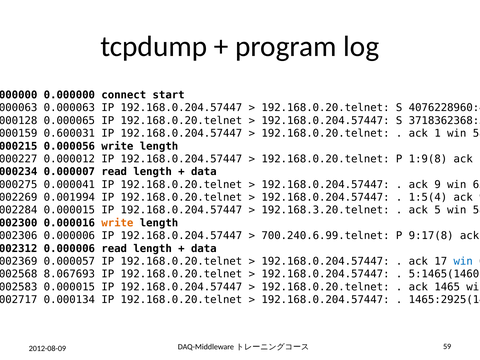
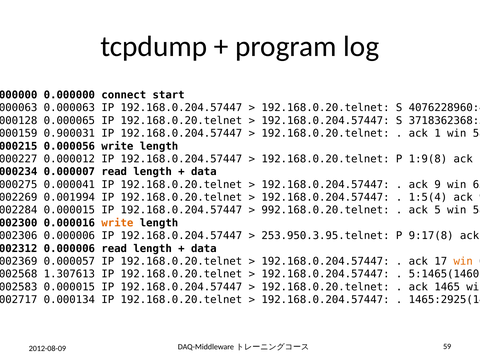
0.600031: 0.600031 -> 0.900031
192.168.3.20.telnet: 192.168.3.20.telnet -> 992.168.0.20.telnet
700.240.6.99.telnet: 700.240.6.99.telnet -> 253.950.3.95.telnet
win at (463, 261) colour: blue -> orange
8.067693: 8.067693 -> 1.307613
